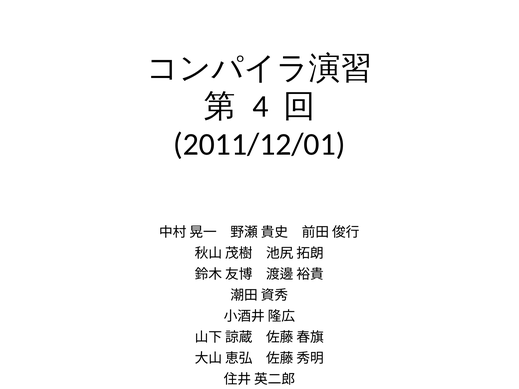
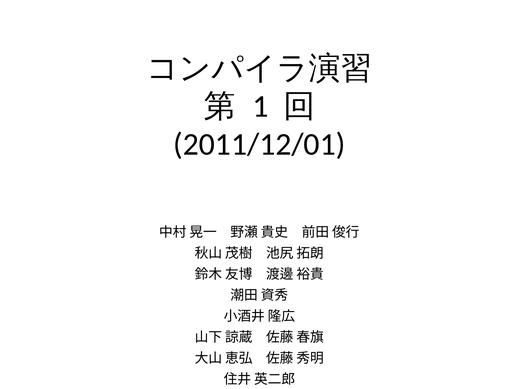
4: 4 -> 1
